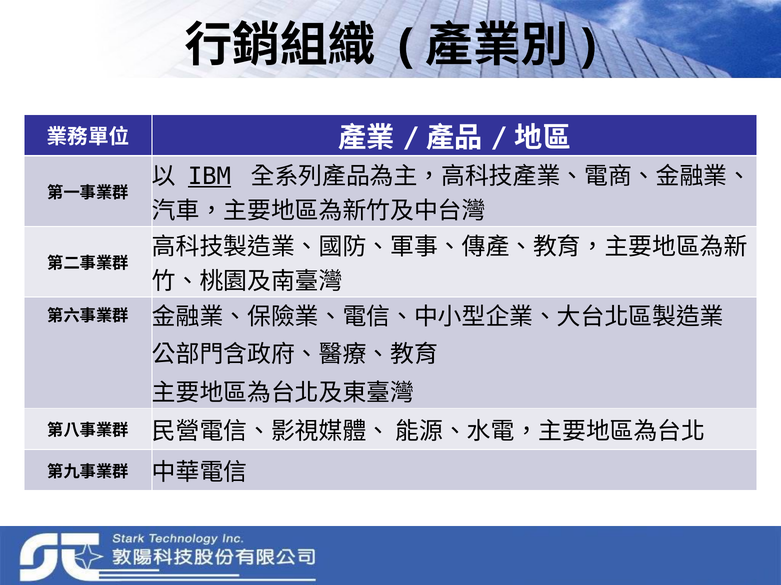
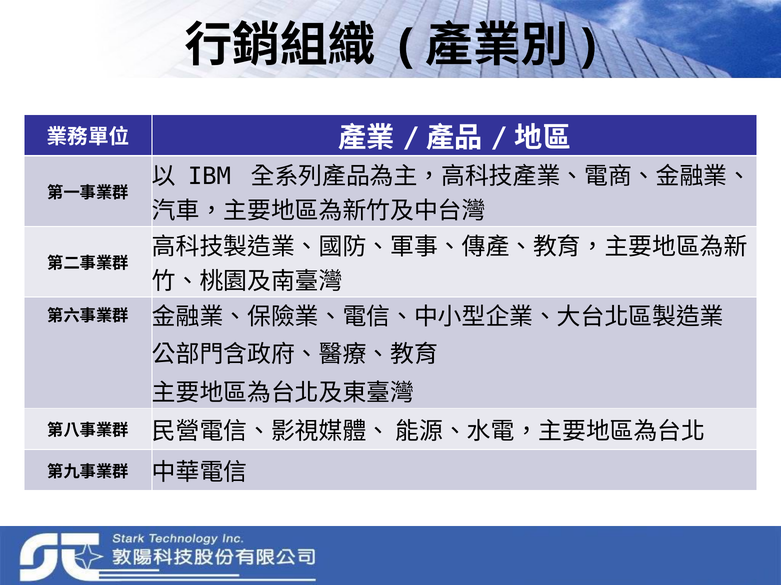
IBM underline: present -> none
